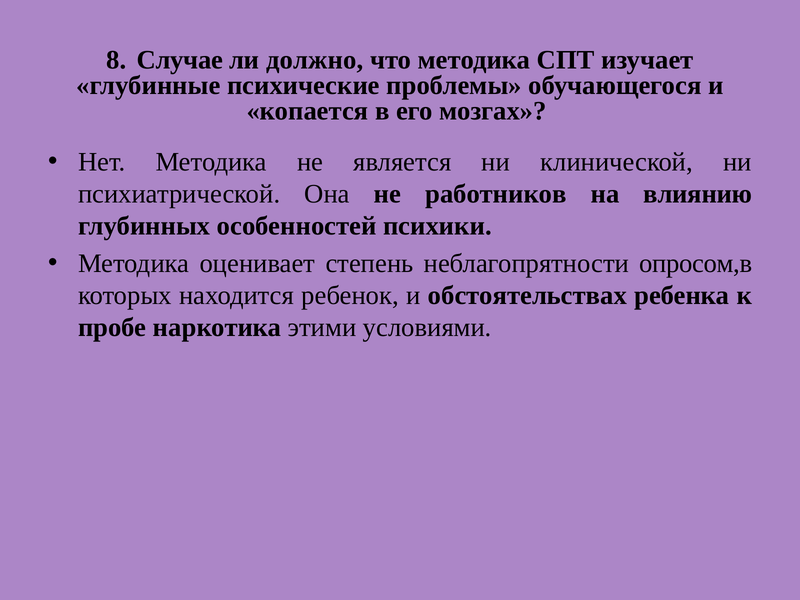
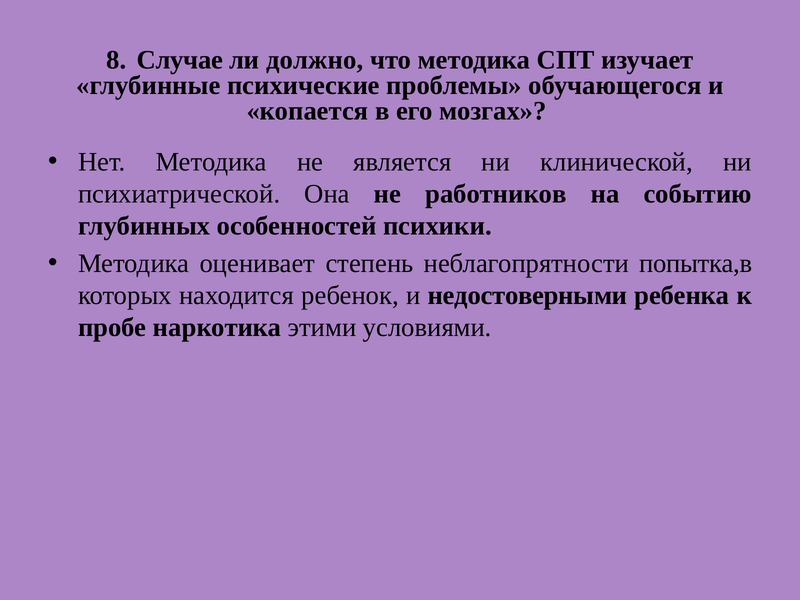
влиянию: влиянию -> событию
опросом,в: опросом,в -> попытка,в
обстоятельствах: обстоятельствах -> недостоверными
